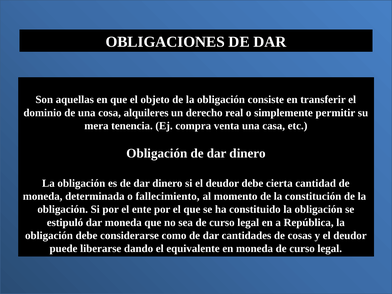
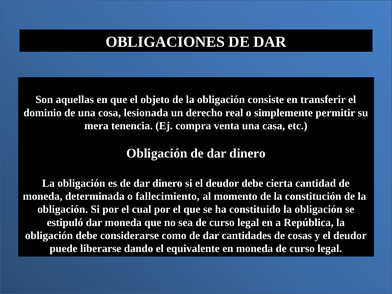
alquileres: alquileres -> lesionada
ente: ente -> cual
